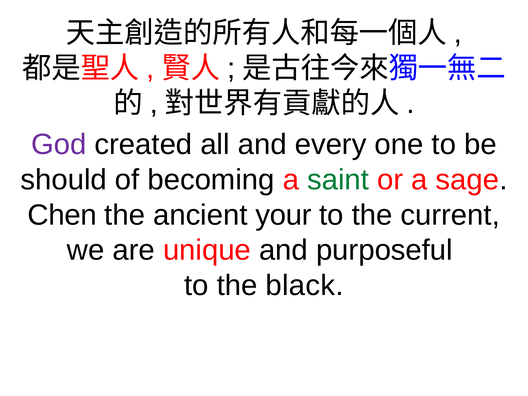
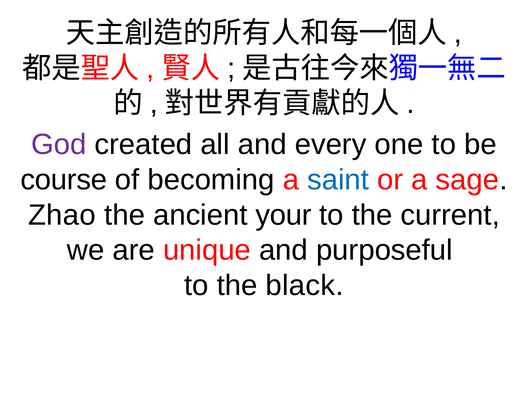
should: should -> course
saint colour: green -> blue
Chen: Chen -> Zhao
